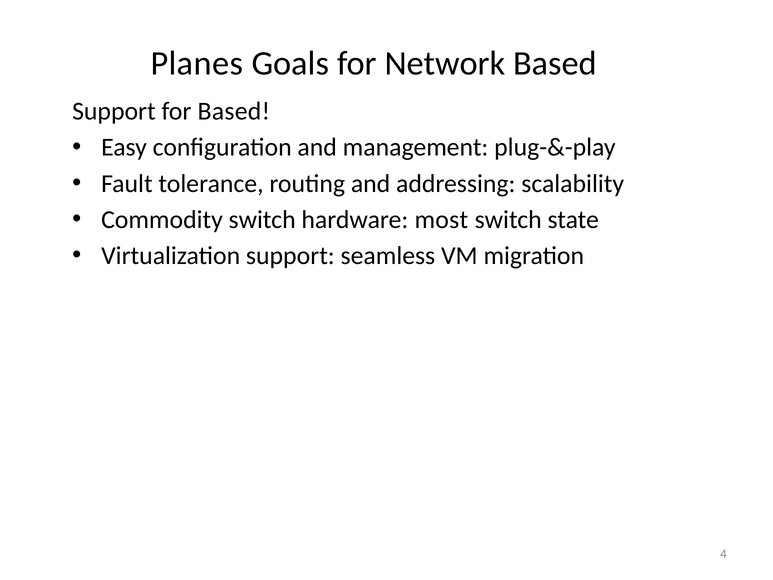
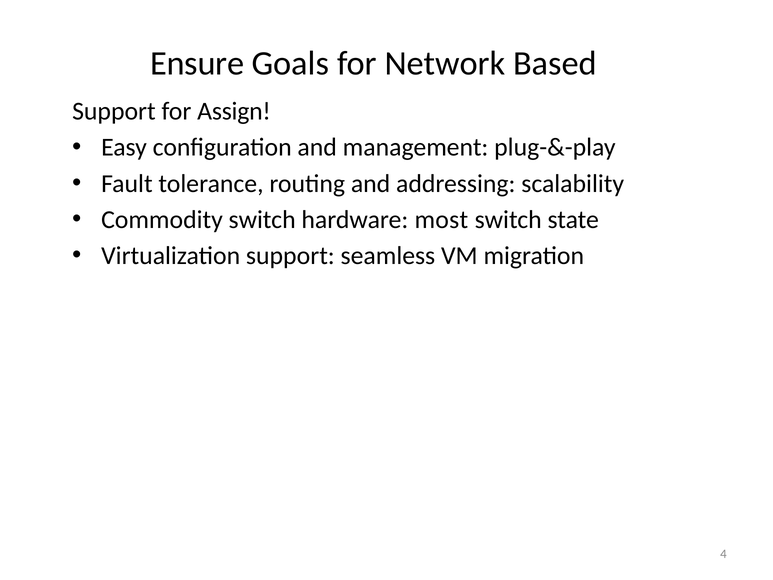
Planes: Planes -> Ensure
for Based: Based -> Assign
